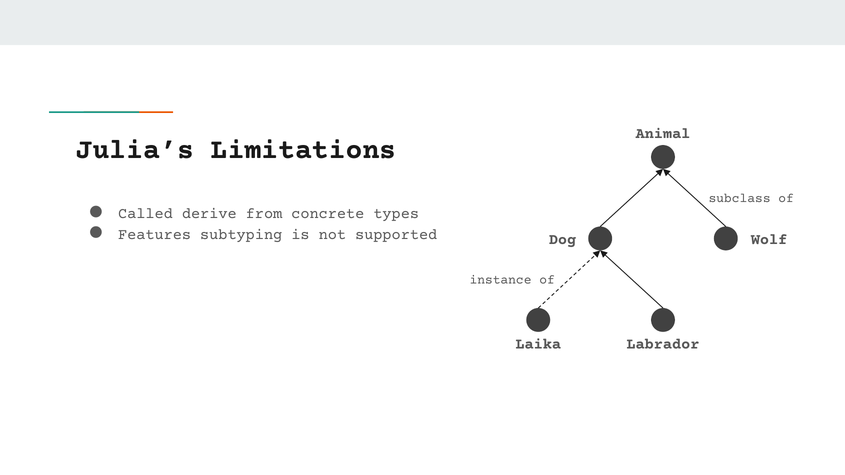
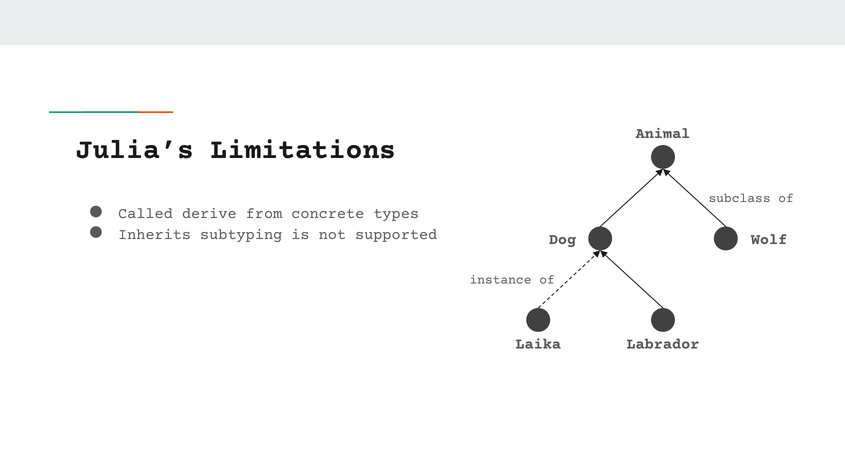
Features: Features -> Inherits
